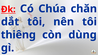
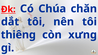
dùng: dùng -> xưng
